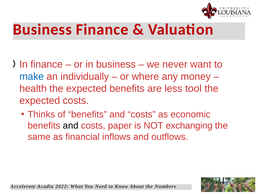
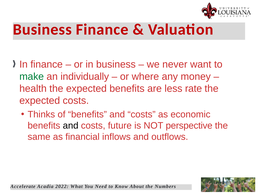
make colour: blue -> green
tool: tool -> rate
paper: paper -> future
exchanging: exchanging -> perspective
